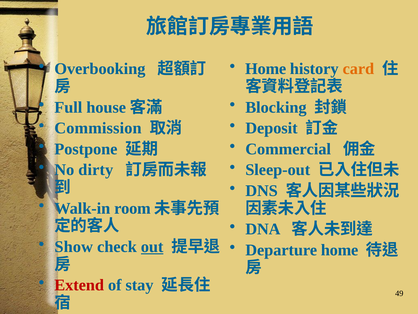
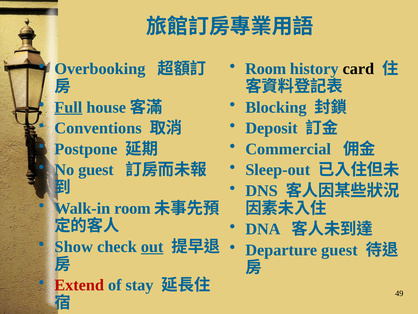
Home at (266, 69): Home -> Room
card colour: orange -> black
Full underline: none -> present
Commission: Commission -> Conventions
No dirty: dirty -> guest
Departure home: home -> guest
